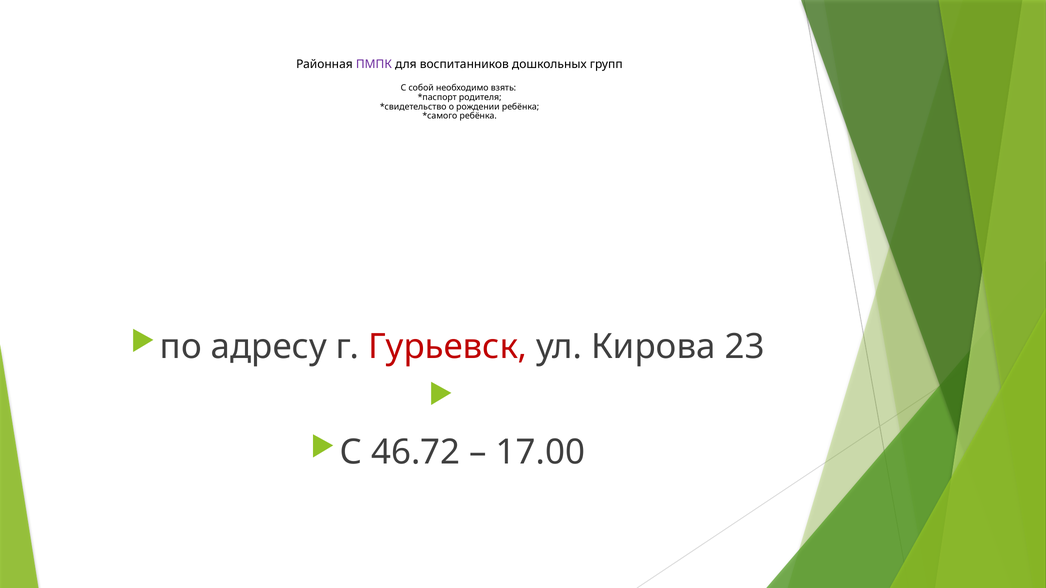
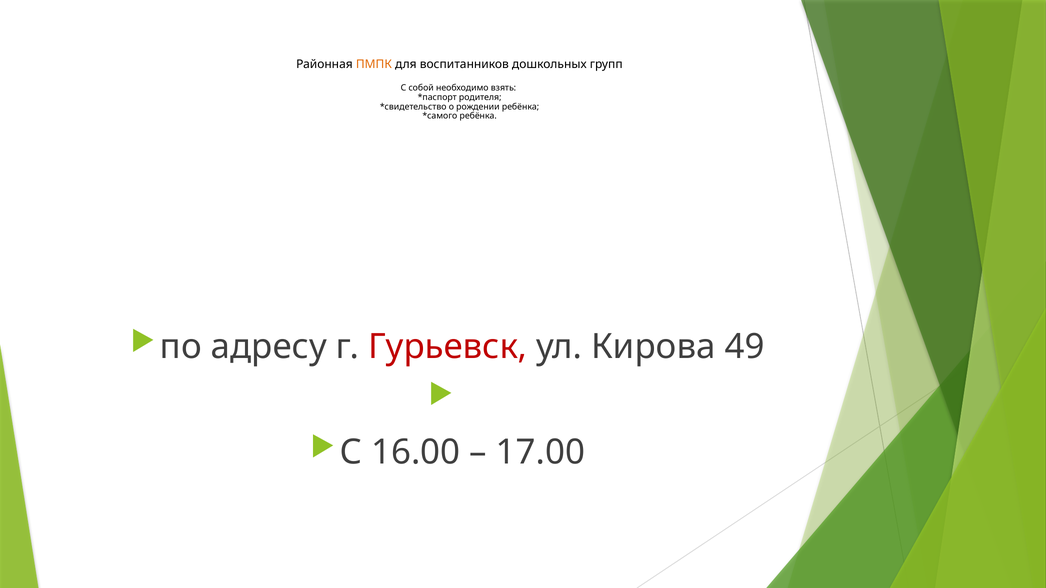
ПМПК colour: purple -> orange
23: 23 -> 49
46.72: 46.72 -> 16.00
